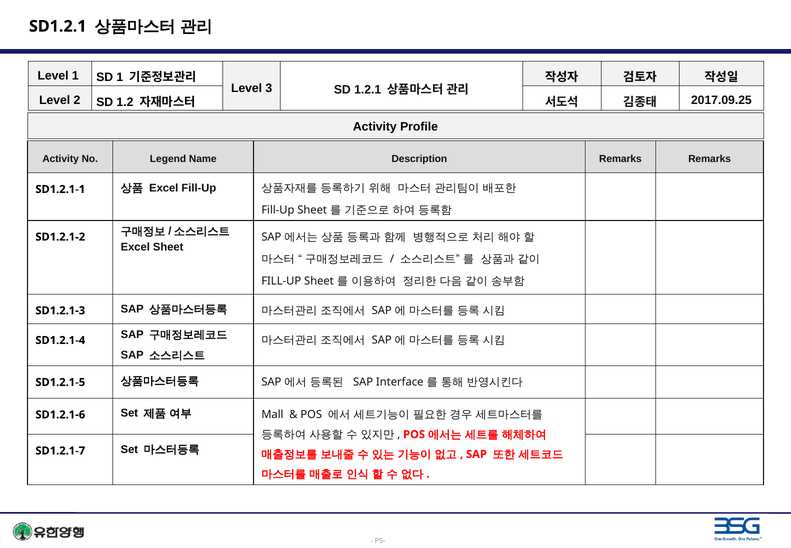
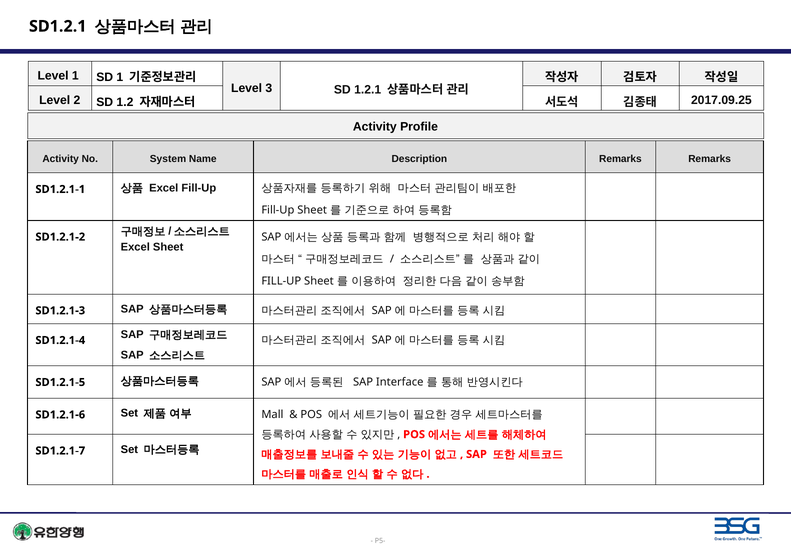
Legend: Legend -> System
